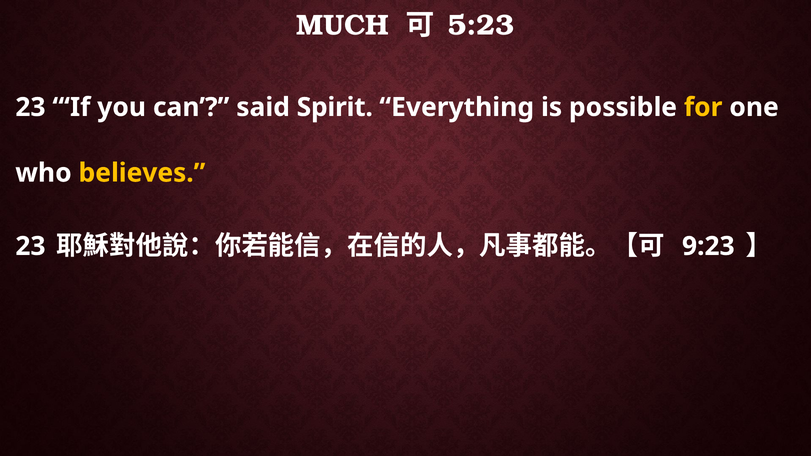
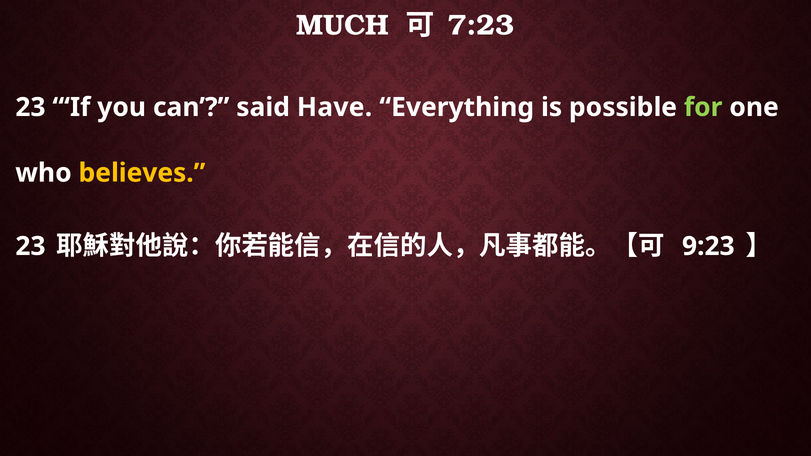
5:23: 5:23 -> 7:23
Spirit: Spirit -> Have
for colour: yellow -> light green
